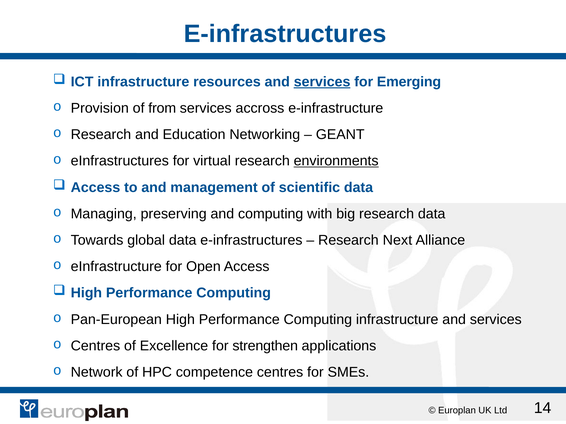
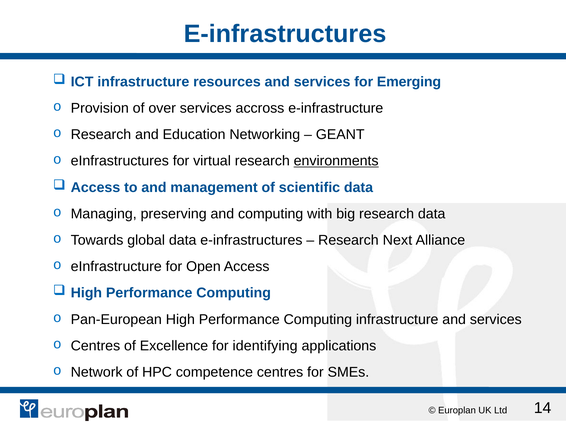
services at (322, 82) underline: present -> none
from: from -> over
strengthen: strengthen -> identifying
